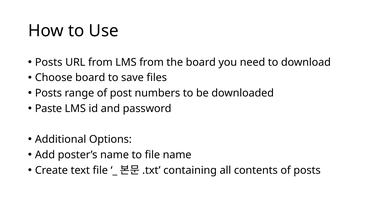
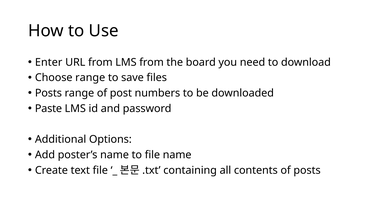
Posts at (49, 62): Posts -> Enter
Choose board: board -> range
